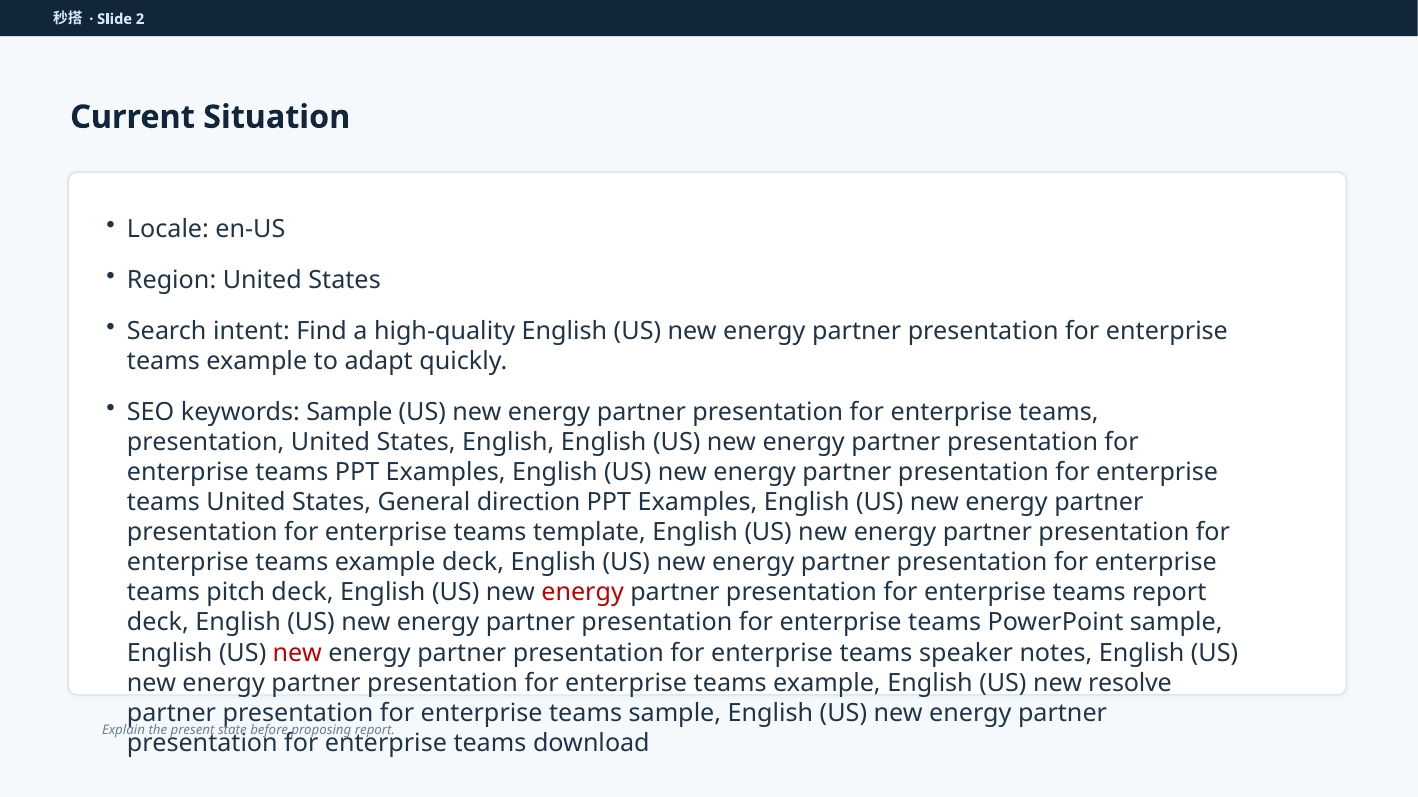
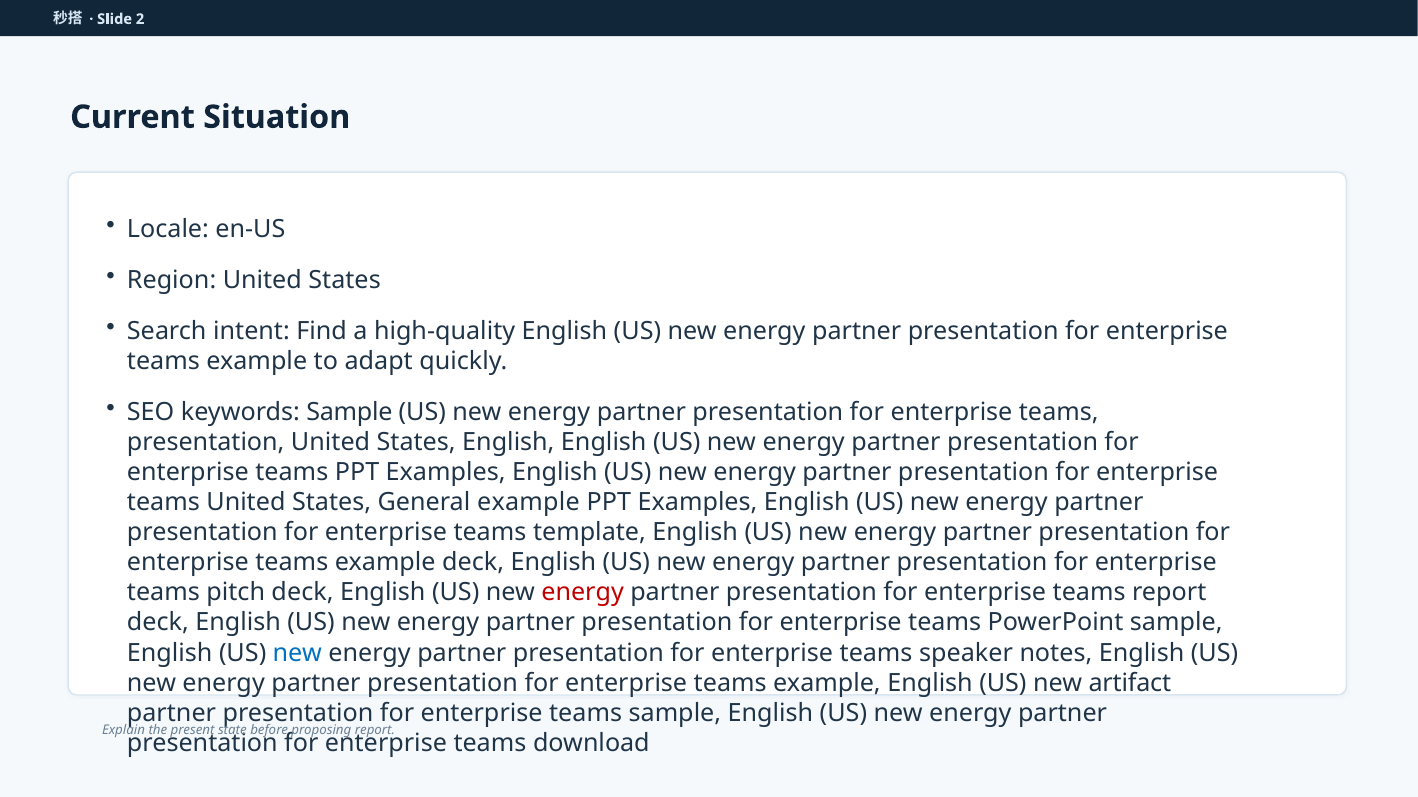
General direction: direction -> example
new at (297, 653) colour: red -> blue
resolve: resolve -> artifact
